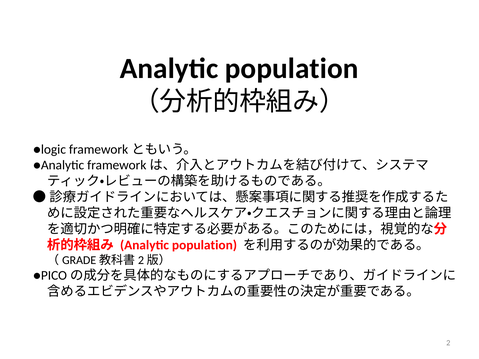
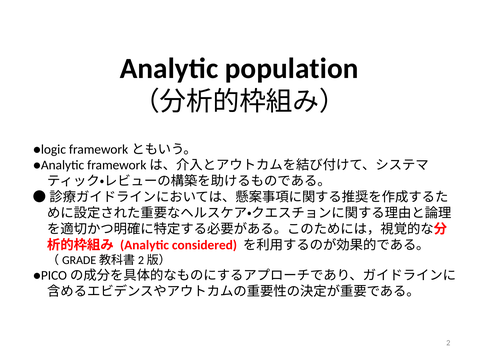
population at (204, 245): population -> considered
